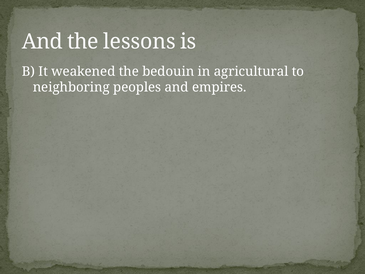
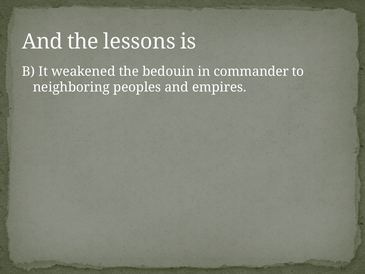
agricultural: agricultural -> commander
